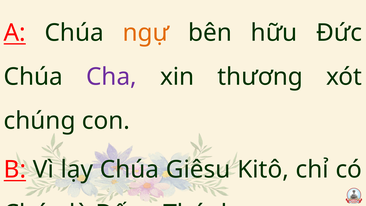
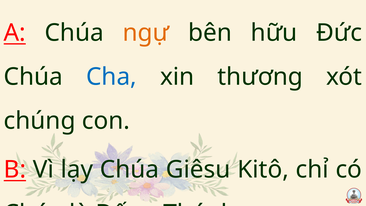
Cha colour: purple -> blue
